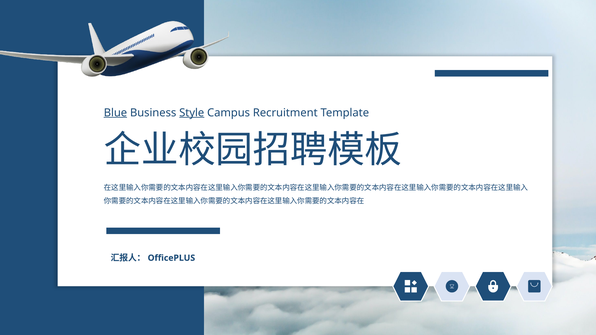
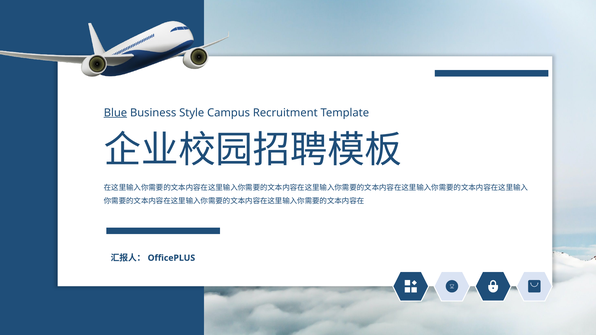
Style underline: present -> none
